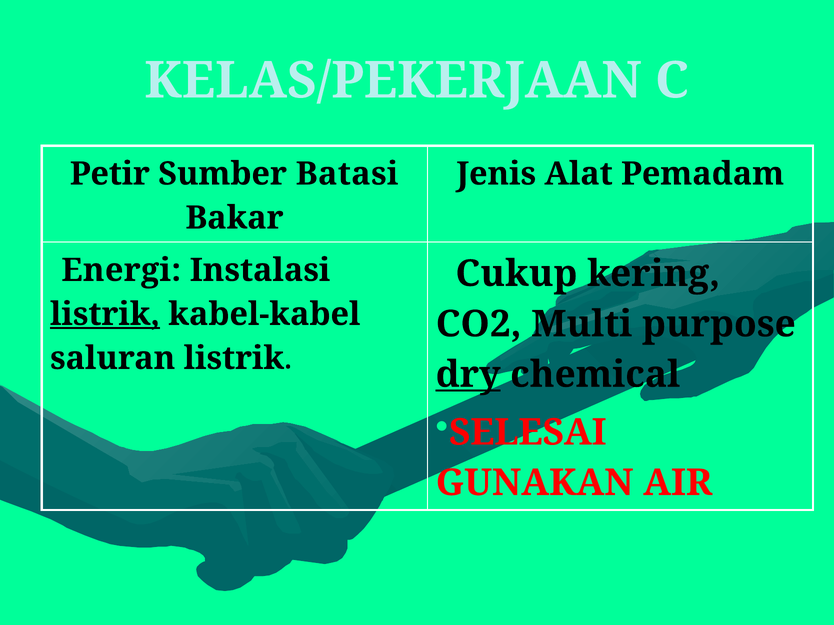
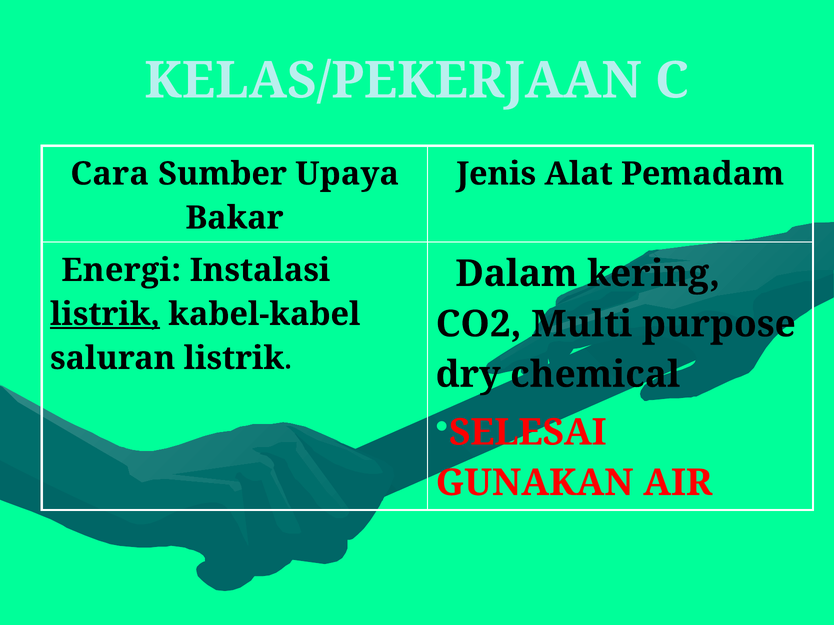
Petir: Petir -> Cara
Batasi: Batasi -> Upaya
Cukup: Cukup -> Dalam
dry underline: present -> none
